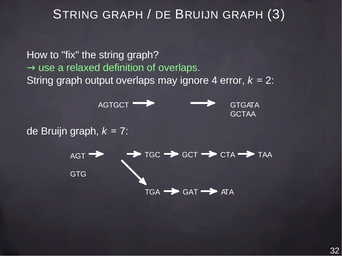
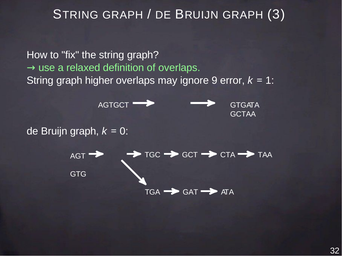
output: output -> higher
4: 4 -> 9
2: 2 -> 1
7: 7 -> 0
